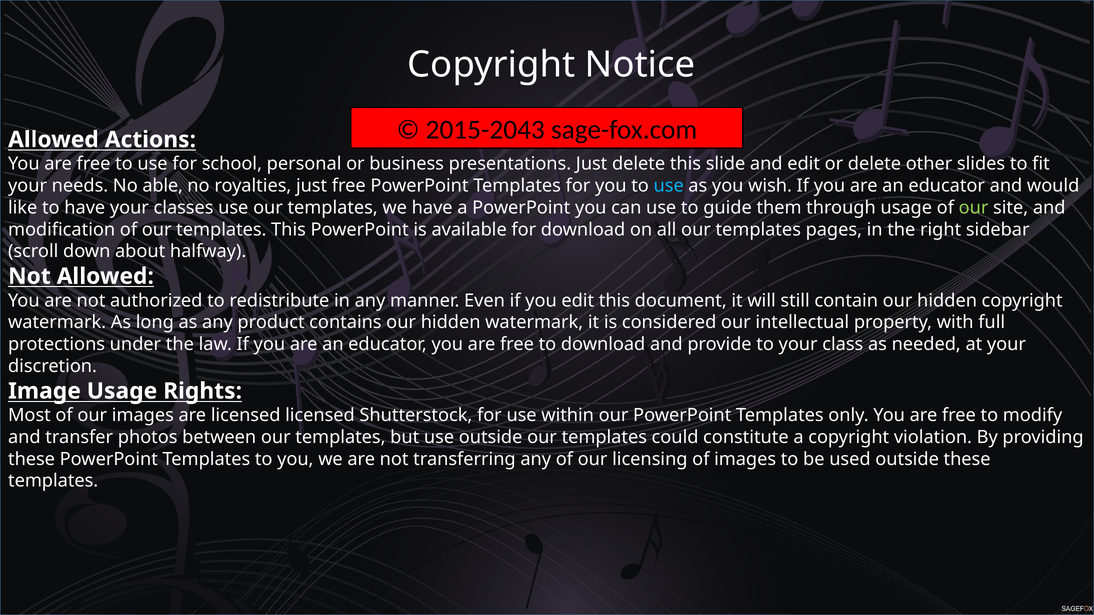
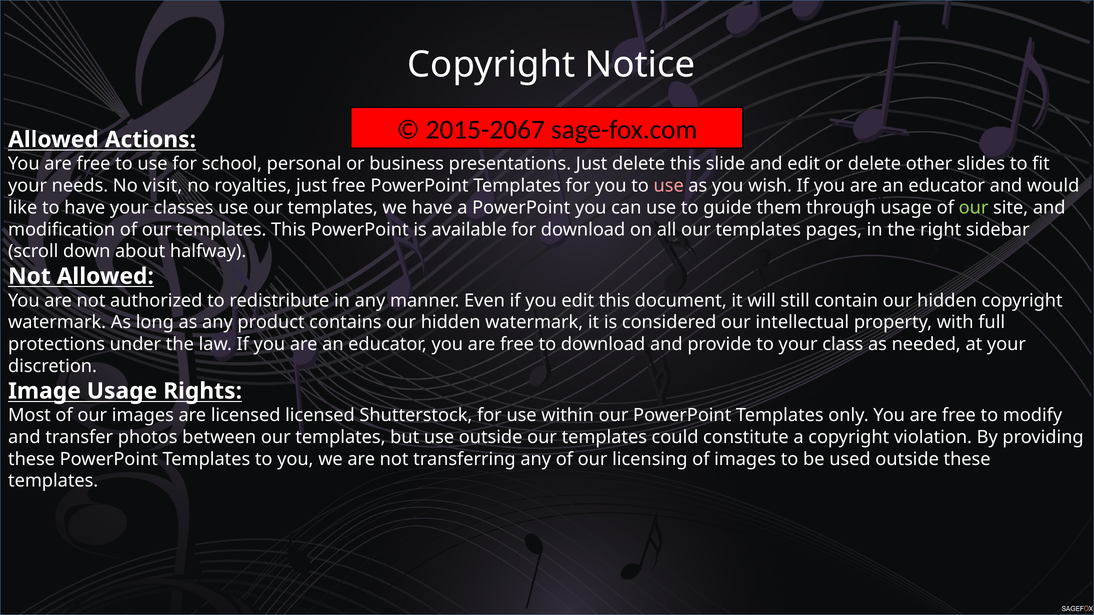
2015-2043: 2015-2043 -> 2015-2067
able: able -> visit
use at (669, 186) colour: light blue -> pink
